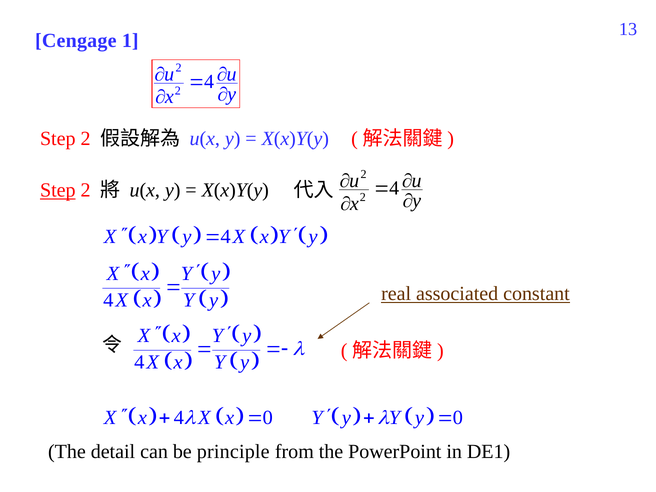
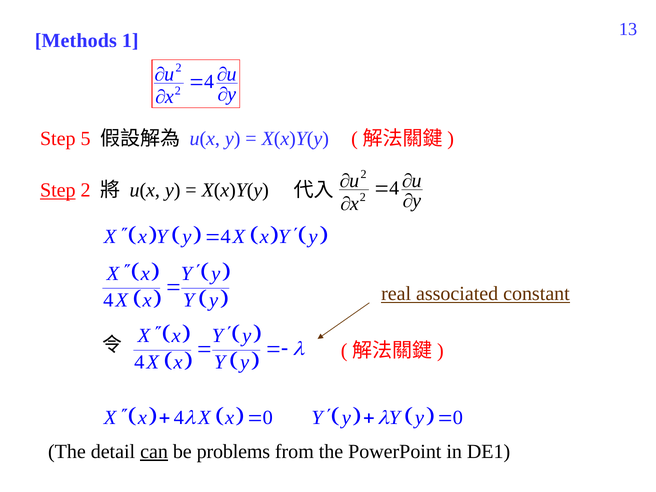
Cengage: Cengage -> Methods
2 at (86, 139): 2 -> 5
can underline: none -> present
principle: principle -> problems
